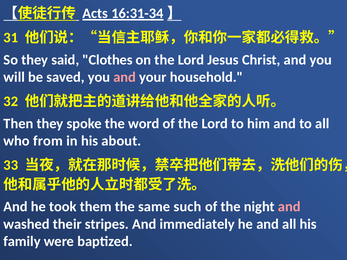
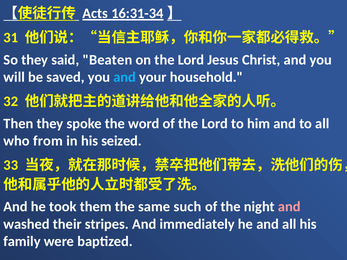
Clothes: Clothes -> Beaten
and at (125, 77) colour: pink -> light blue
about: about -> seized
